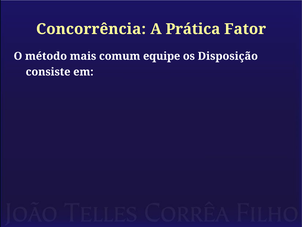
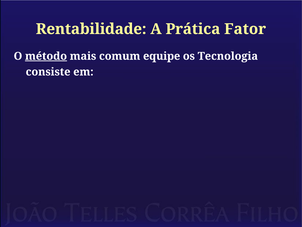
Concorrência: Concorrência -> Rentabilidade
método underline: none -> present
Disposição: Disposição -> Tecnologia
